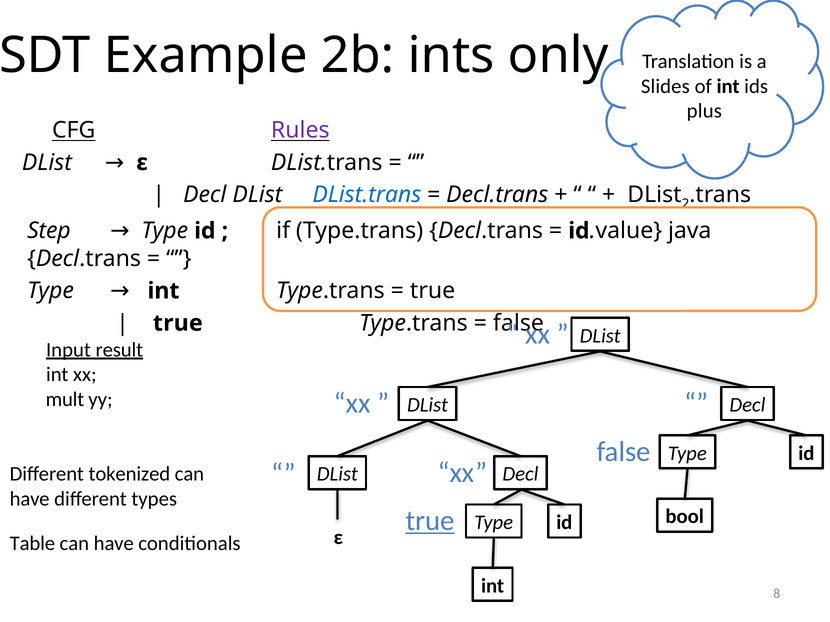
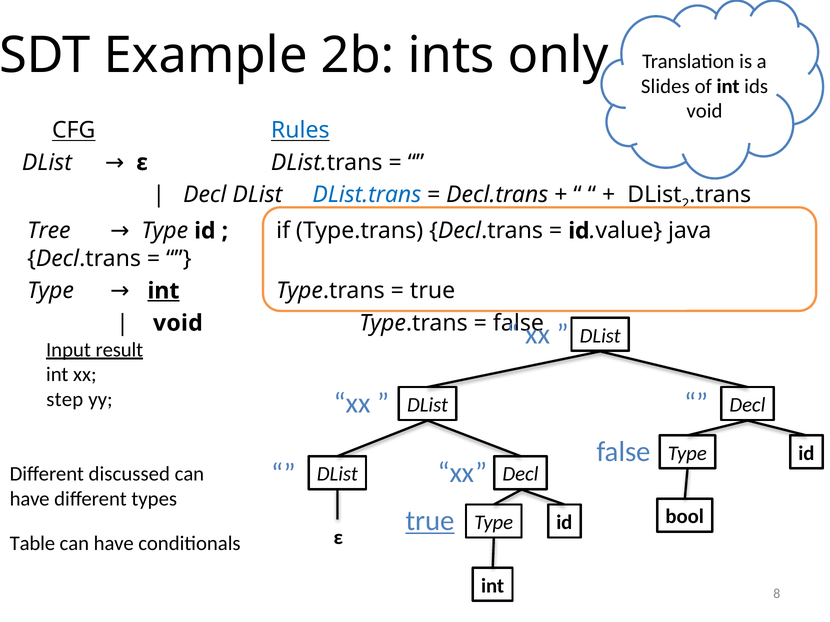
plus at (704, 111): plus -> void
Rules colour: purple -> blue
Step: Step -> Tree
int at (163, 291) underline: none -> present
true at (178, 323): true -> void
mult: mult -> step
tokenized: tokenized -> discussed
